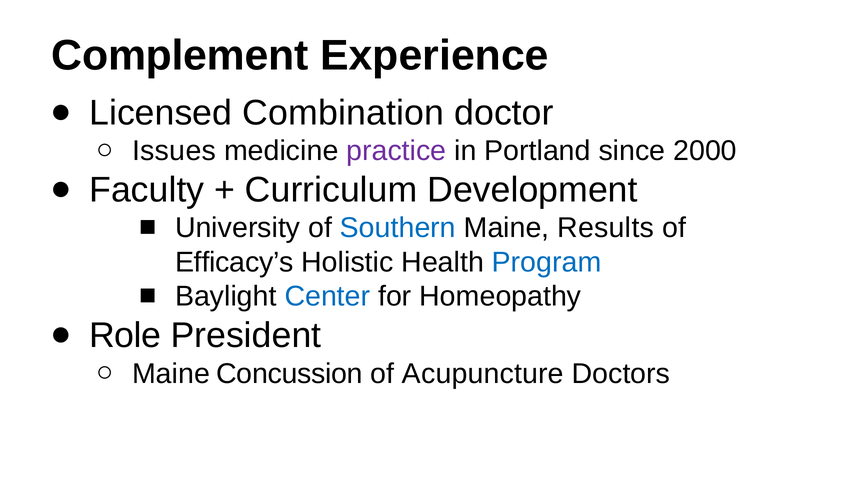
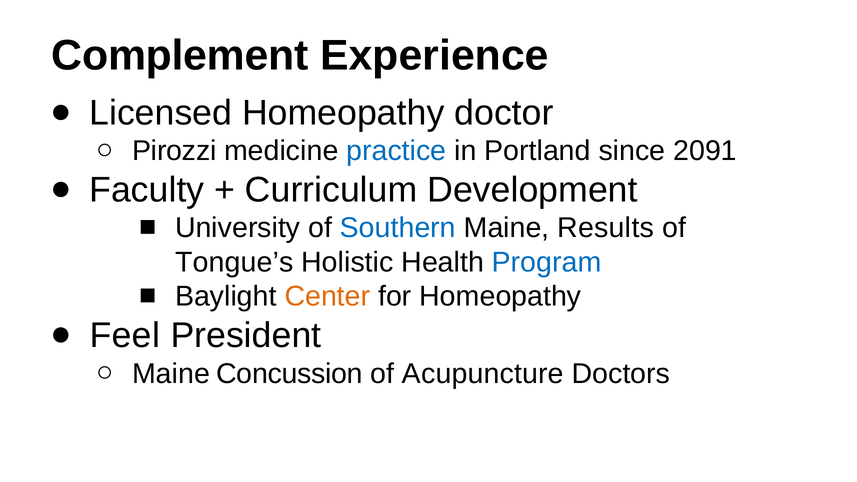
Licensed Combination: Combination -> Homeopathy
Issues: Issues -> Pirozzi
practice colour: purple -> blue
2000: 2000 -> 2091
Efficacy’s: Efficacy’s -> Tongue’s
Center colour: blue -> orange
Role: Role -> Feel
